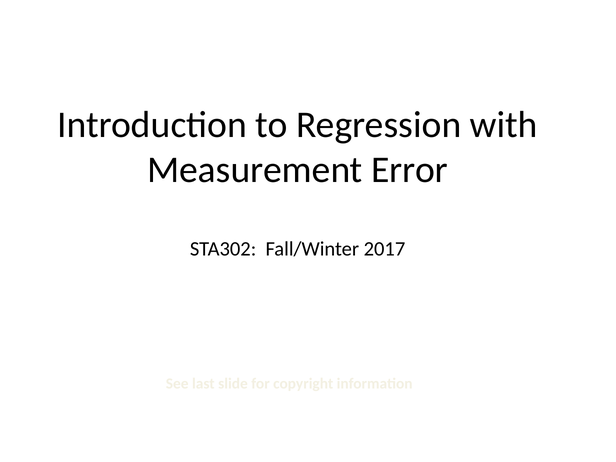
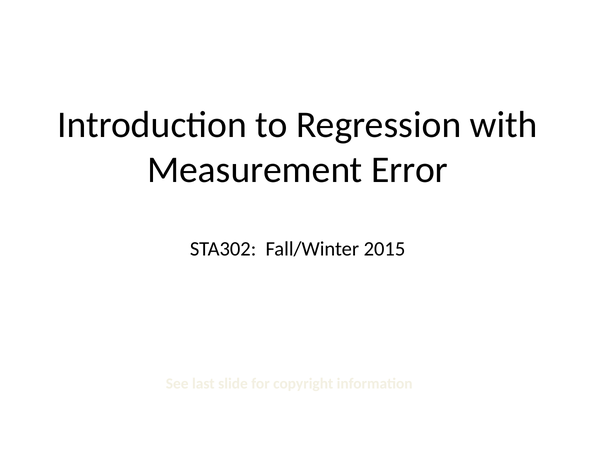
2017: 2017 -> 2015
